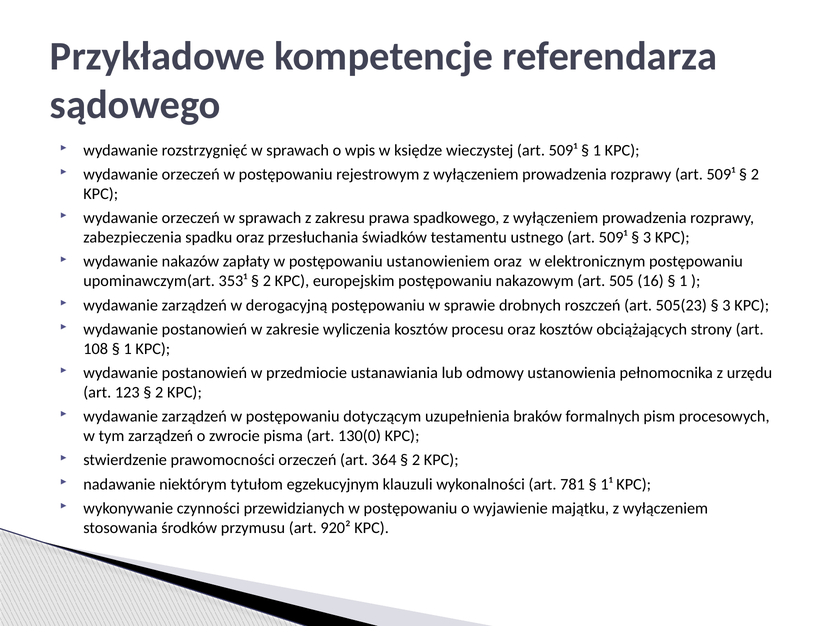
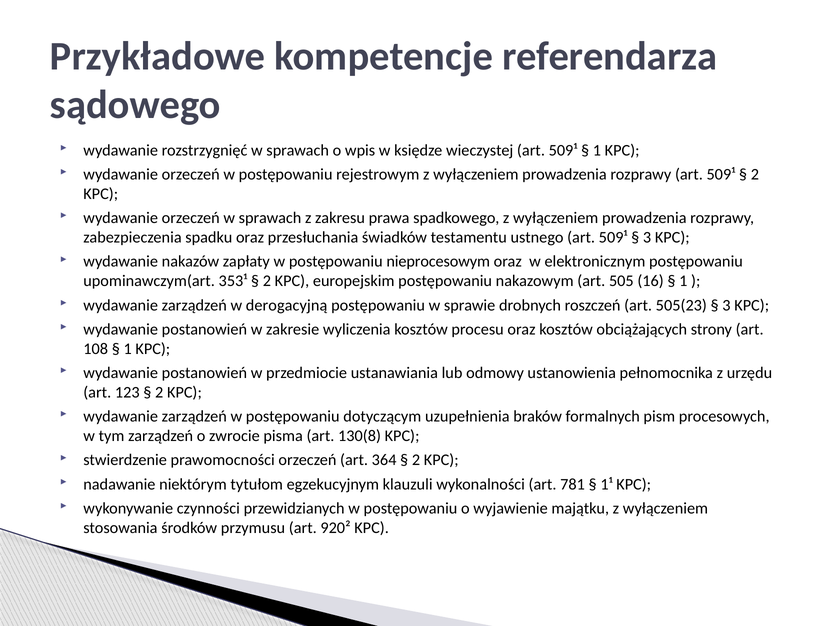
ustanowieniem: ustanowieniem -> nieprocesowym
130(0: 130(0 -> 130(8
